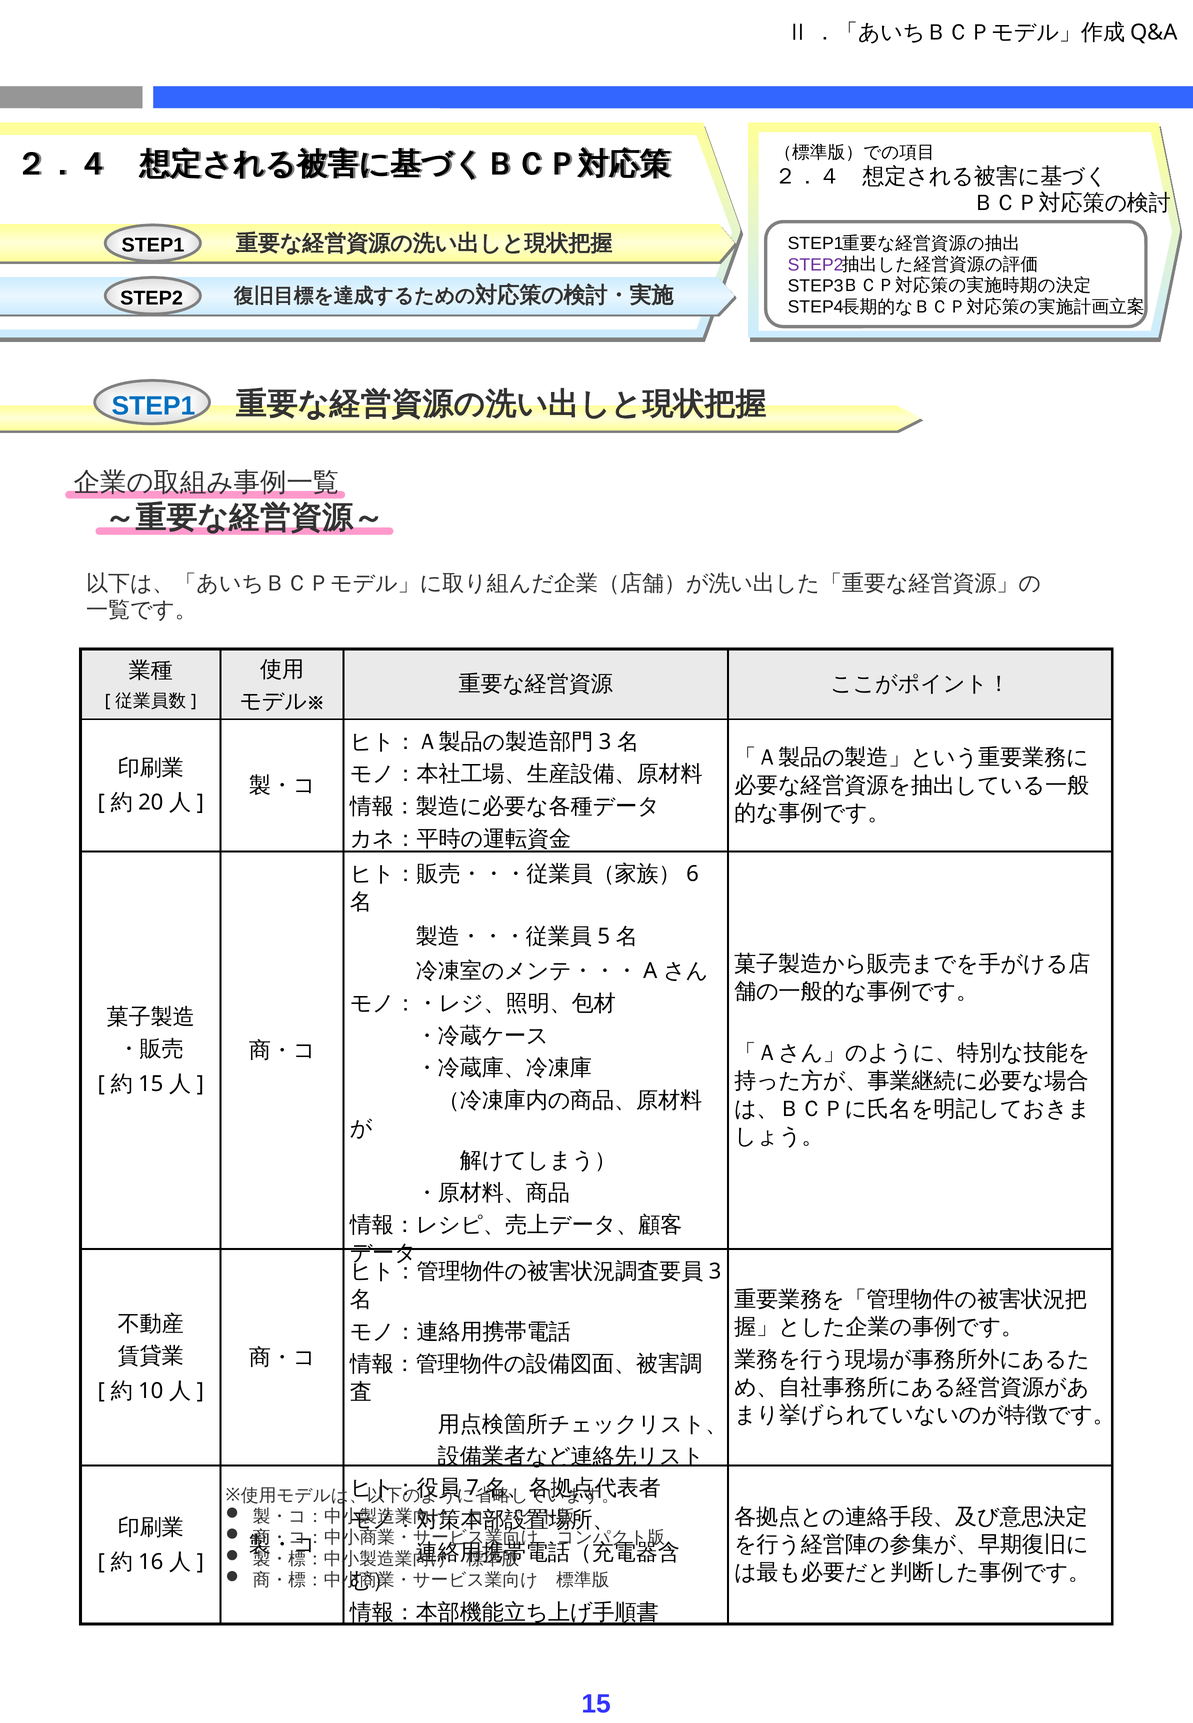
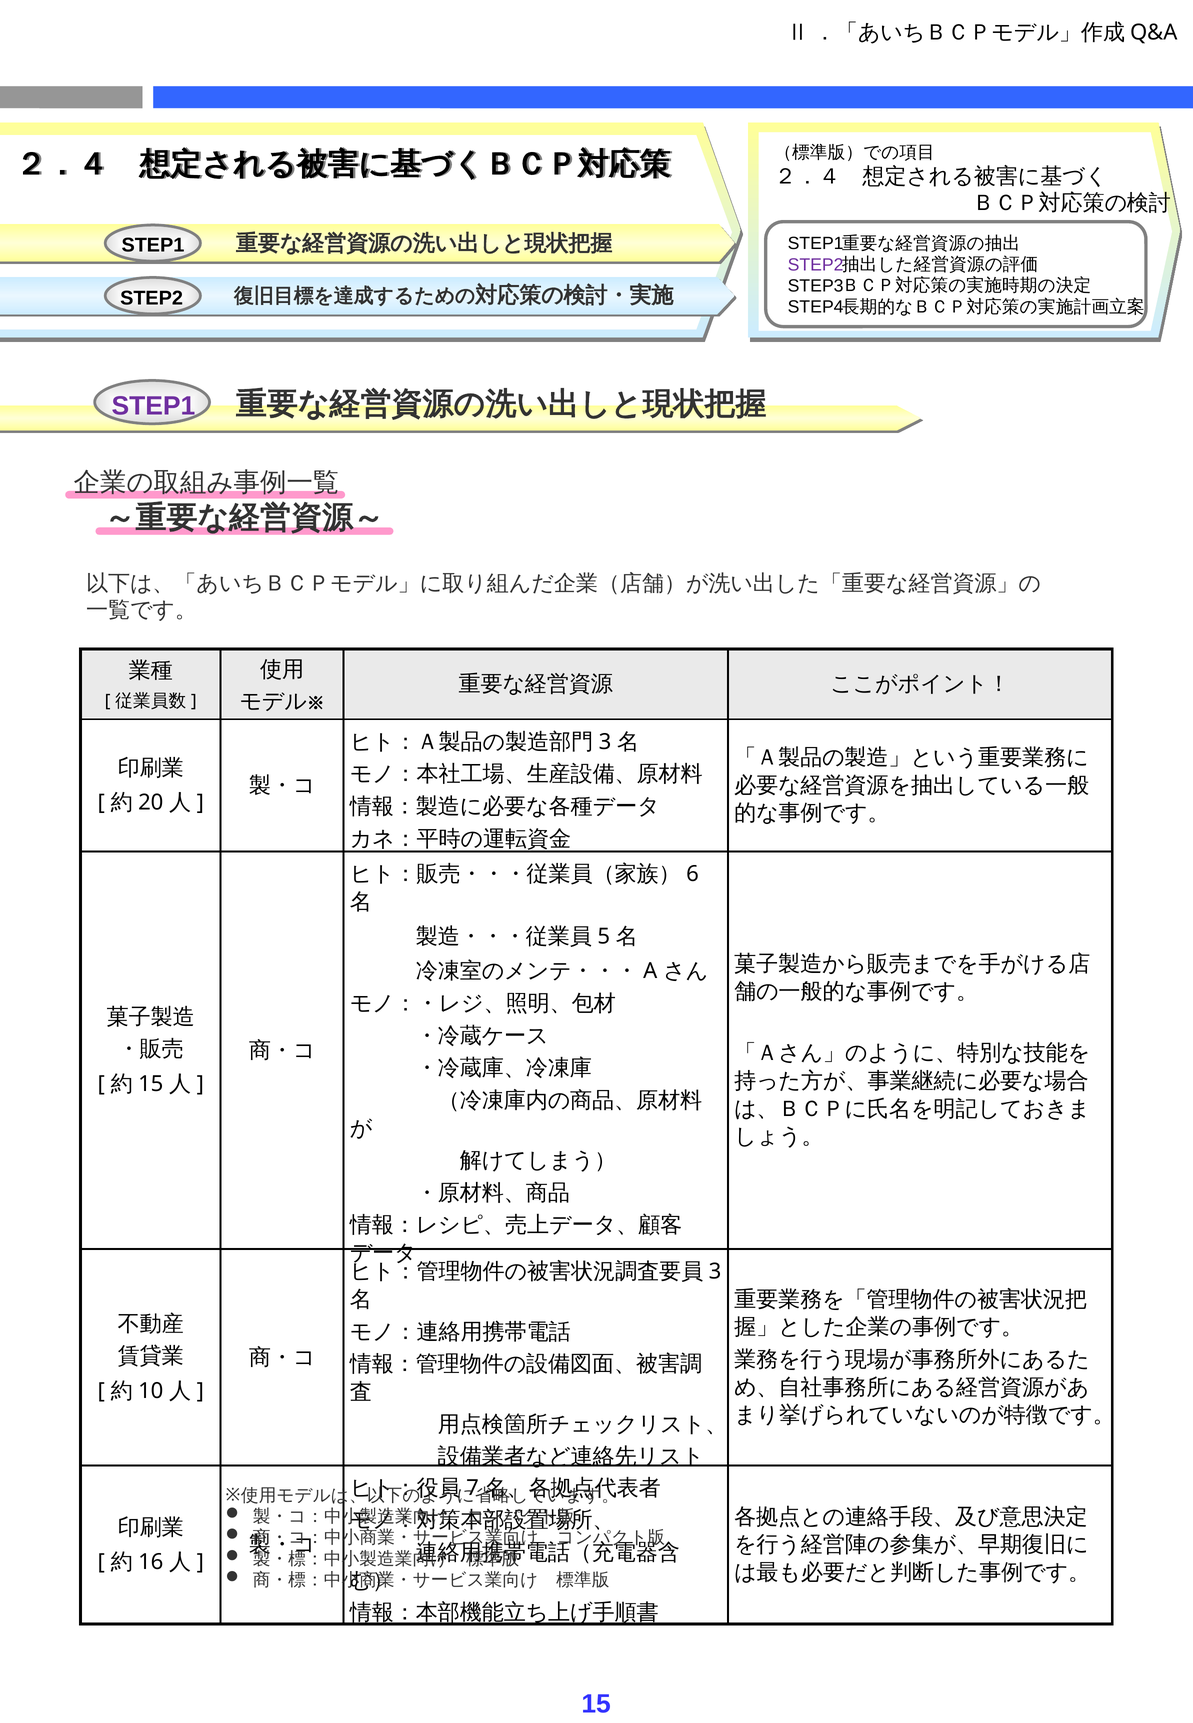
STEP1 at (153, 406) colour: blue -> purple
